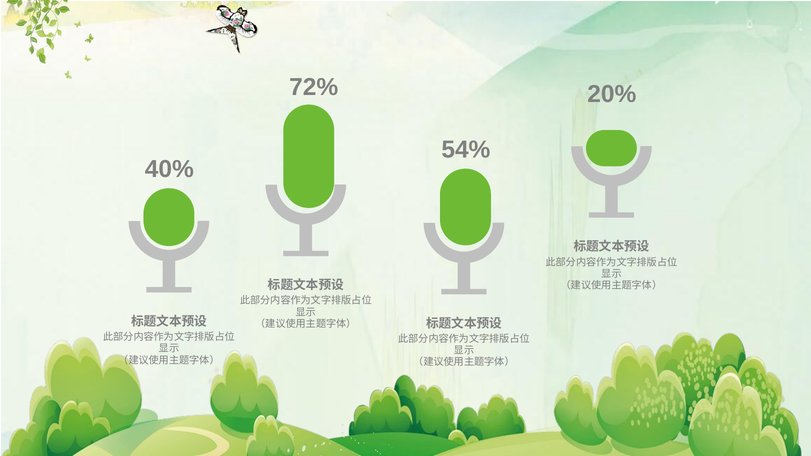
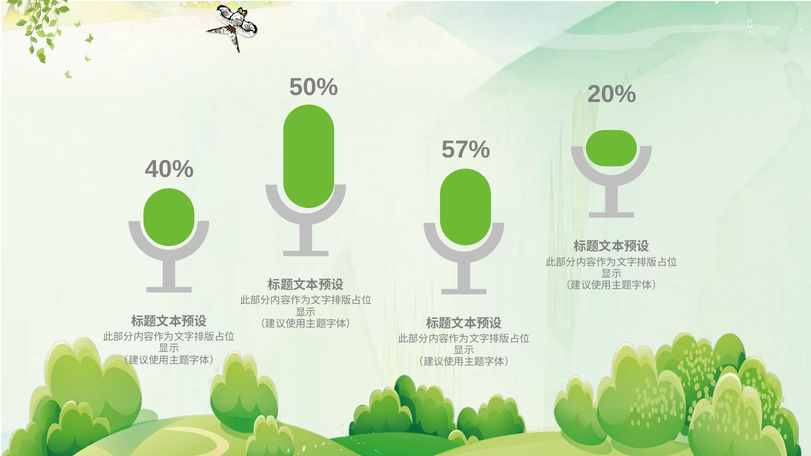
72%: 72% -> 50%
54%: 54% -> 57%
